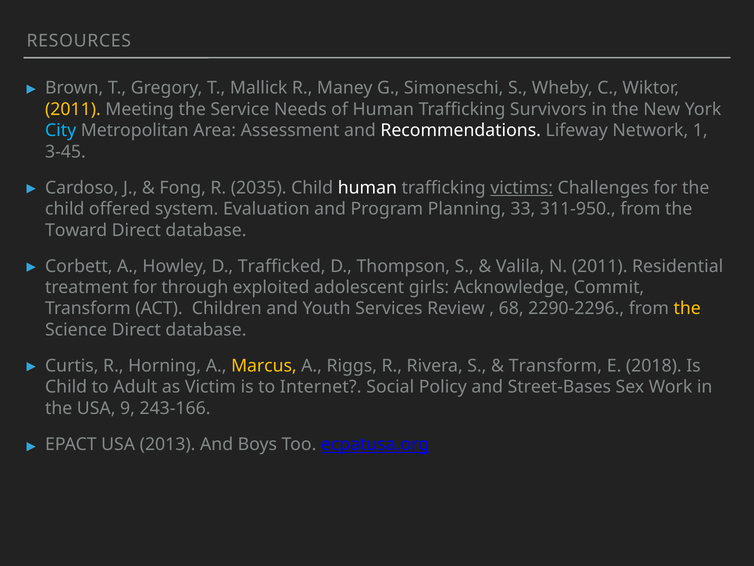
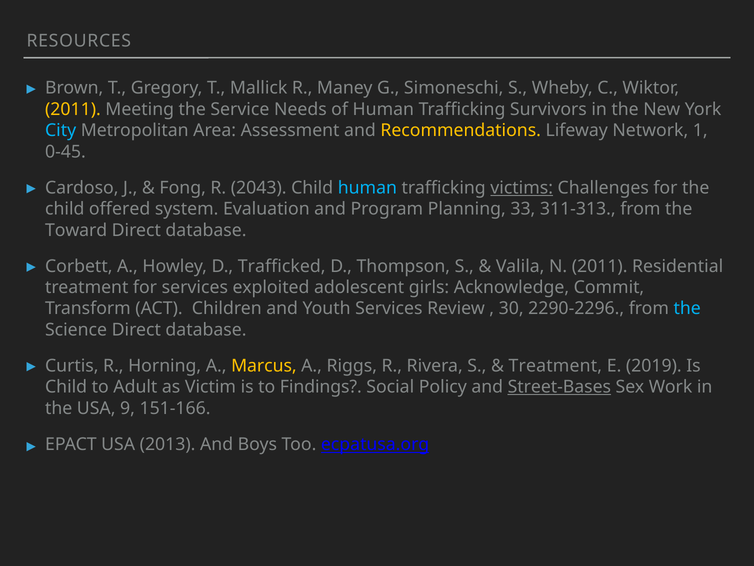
Recommendations colour: white -> yellow
3-45: 3-45 -> 0-45
2035: 2035 -> 2043
human at (367, 188) colour: white -> light blue
311-950: 311-950 -> 311-313
for through: through -> services
68: 68 -> 30
the at (687, 308) colour: yellow -> light blue
Transform at (555, 366): Transform -> Treatment
2018: 2018 -> 2019
Internet: Internet -> Findings
Street-Bases underline: none -> present
243-166: 243-166 -> 151-166
